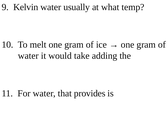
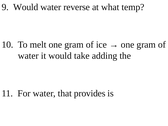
9 Kelvin: Kelvin -> Would
usually: usually -> reverse
